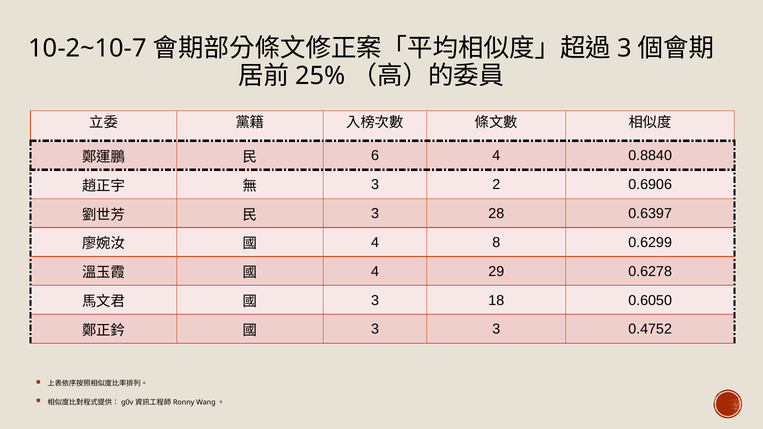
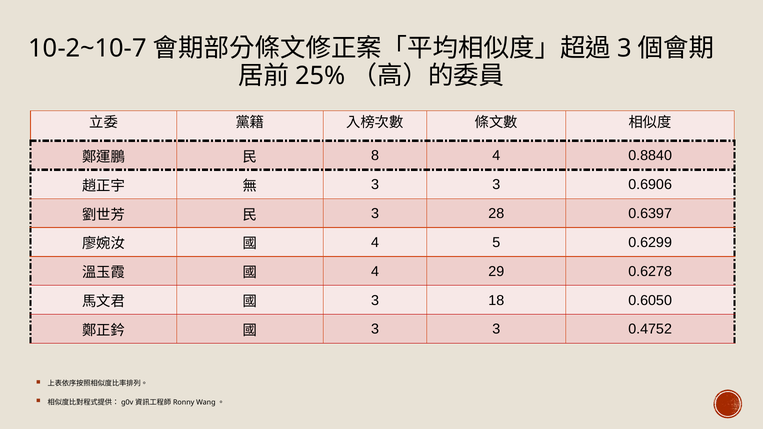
6: 6 -> 8
2 at (496, 185): 2 -> 3
8: 8 -> 5
